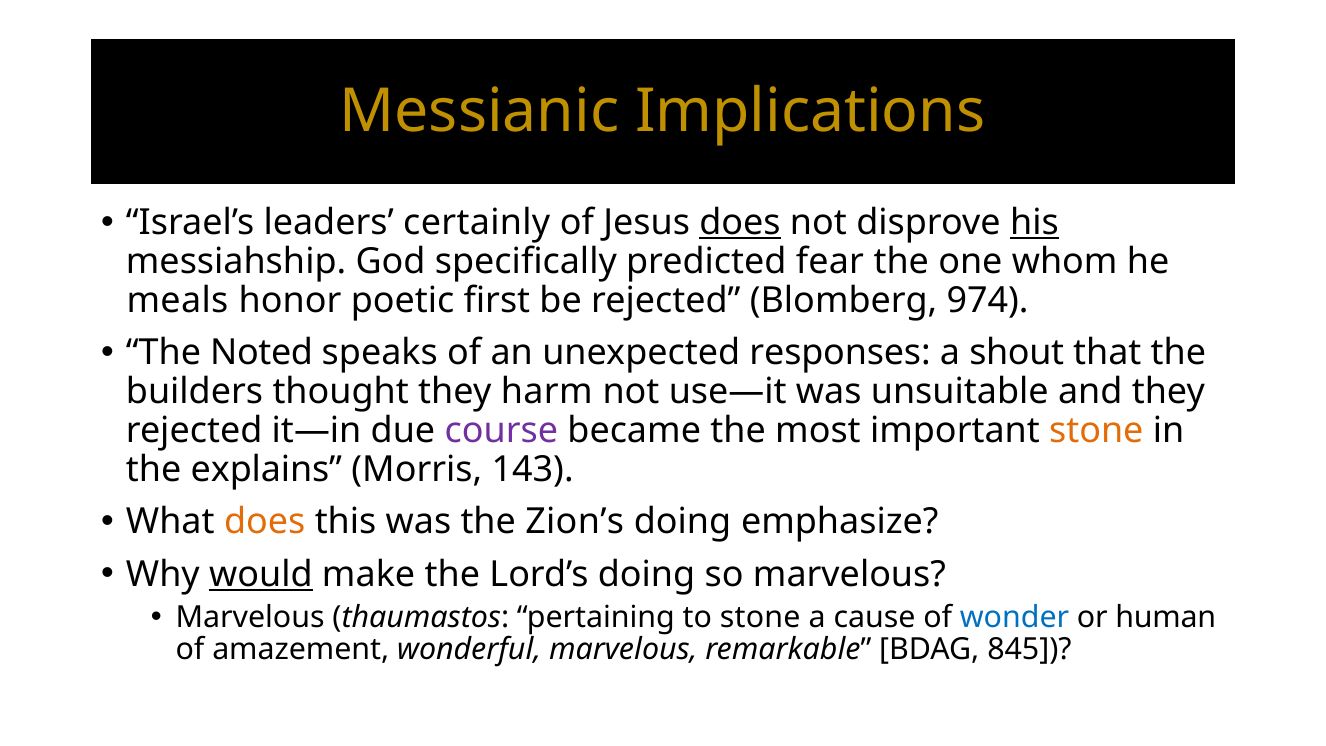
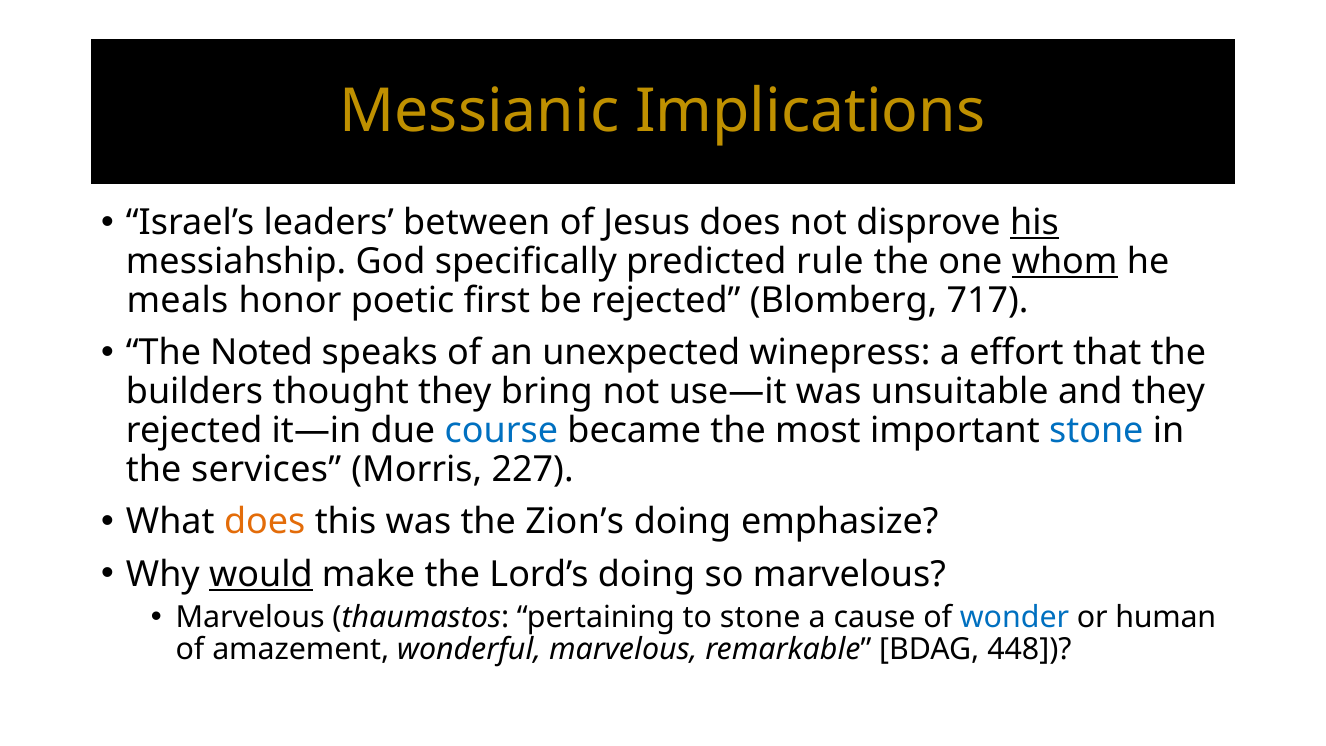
certainly: certainly -> between
does at (740, 223) underline: present -> none
fear: fear -> rule
whom underline: none -> present
974: 974 -> 717
responses: responses -> winepress
shout: shout -> effort
harm: harm -> bring
course colour: purple -> blue
stone at (1096, 430) colour: orange -> blue
explains: explains -> services
143: 143 -> 227
845: 845 -> 448
